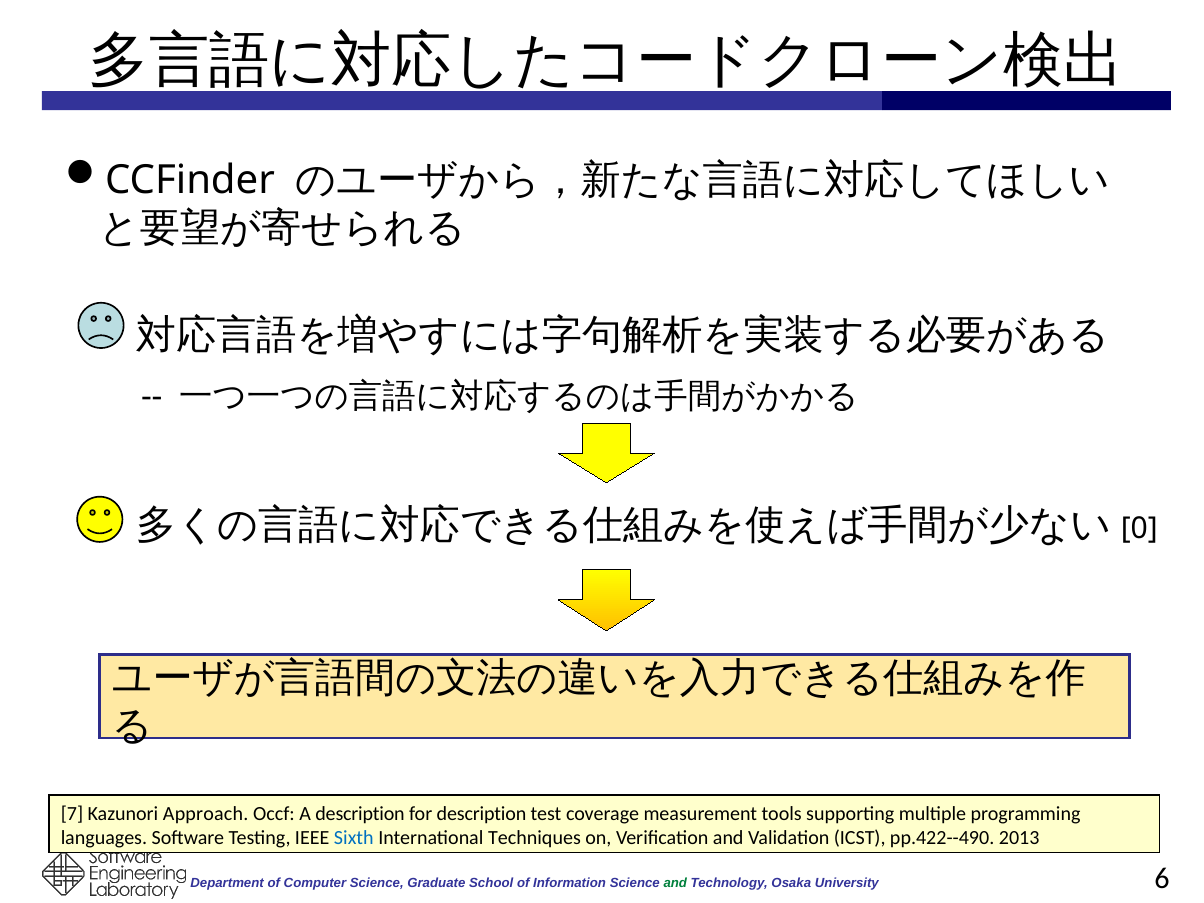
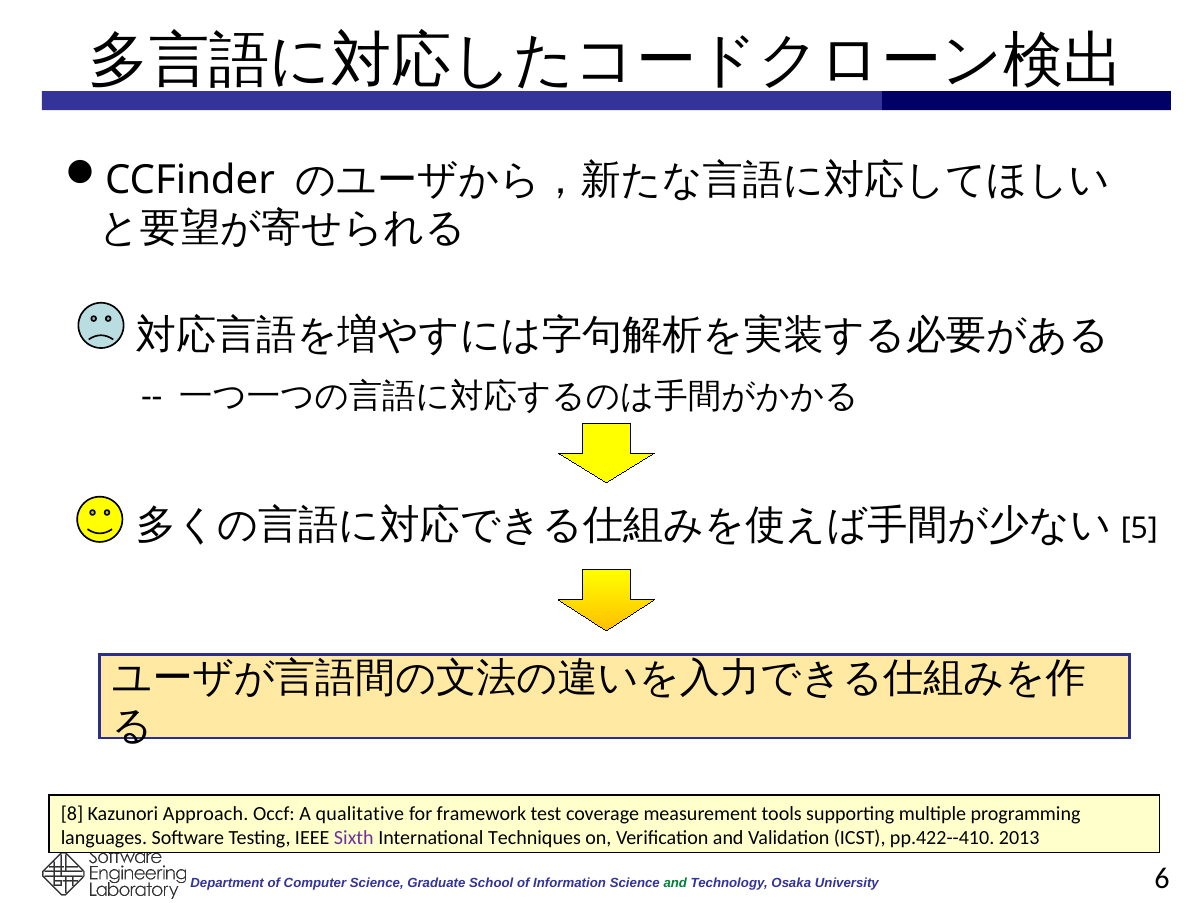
0: 0 -> 5
7: 7 -> 8
A description: description -> qualitative
for description: description -> framework
Sixth colour: blue -> purple
pp.422--490: pp.422--490 -> pp.422--410
